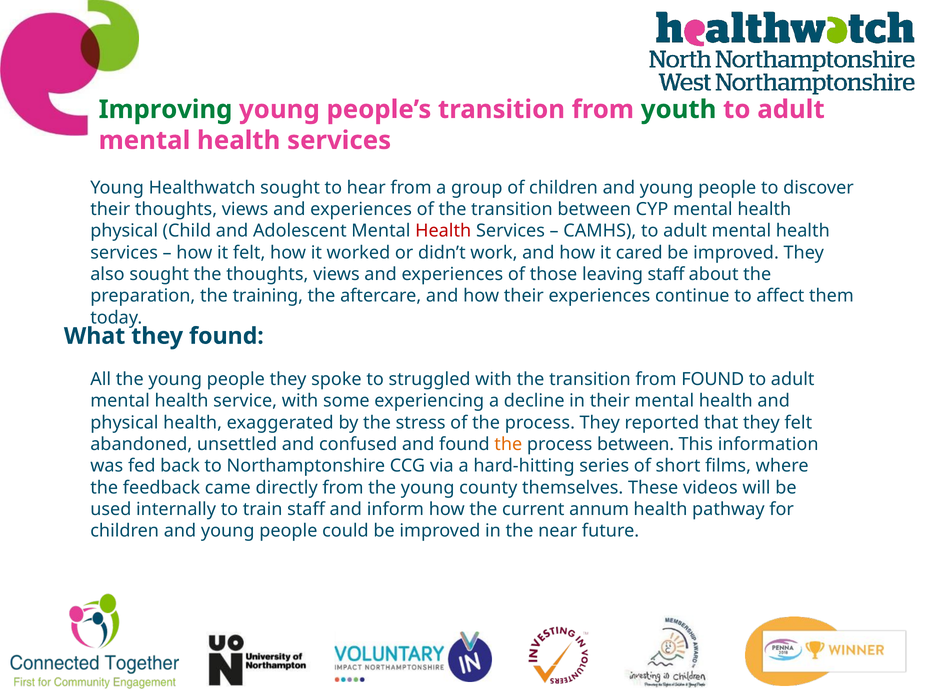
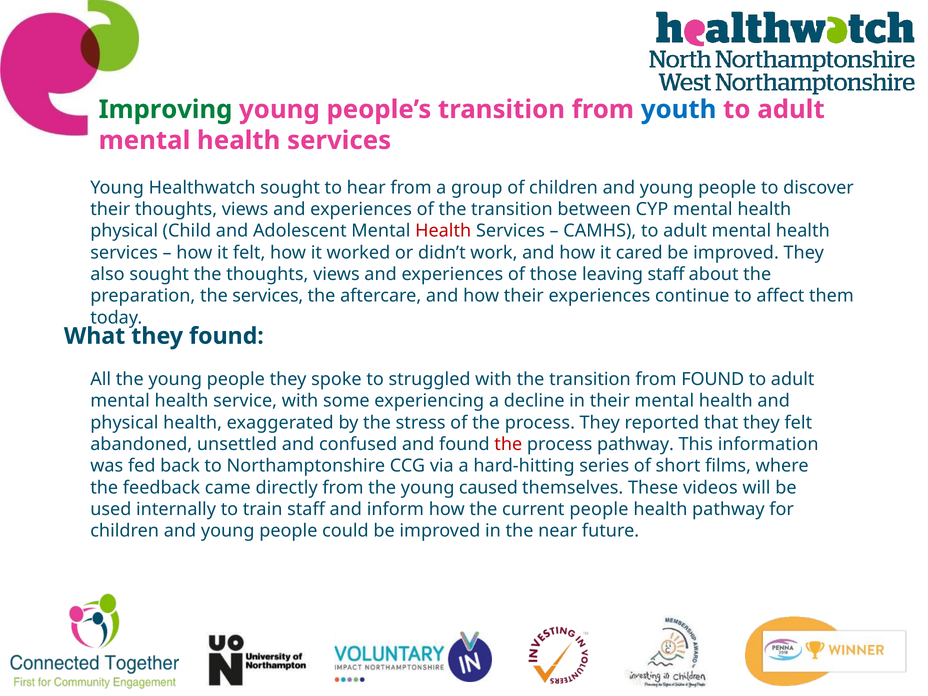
youth colour: green -> blue
the training: training -> services
the at (508, 444) colour: orange -> red
process between: between -> pathway
county: county -> caused
current annum: annum -> people
